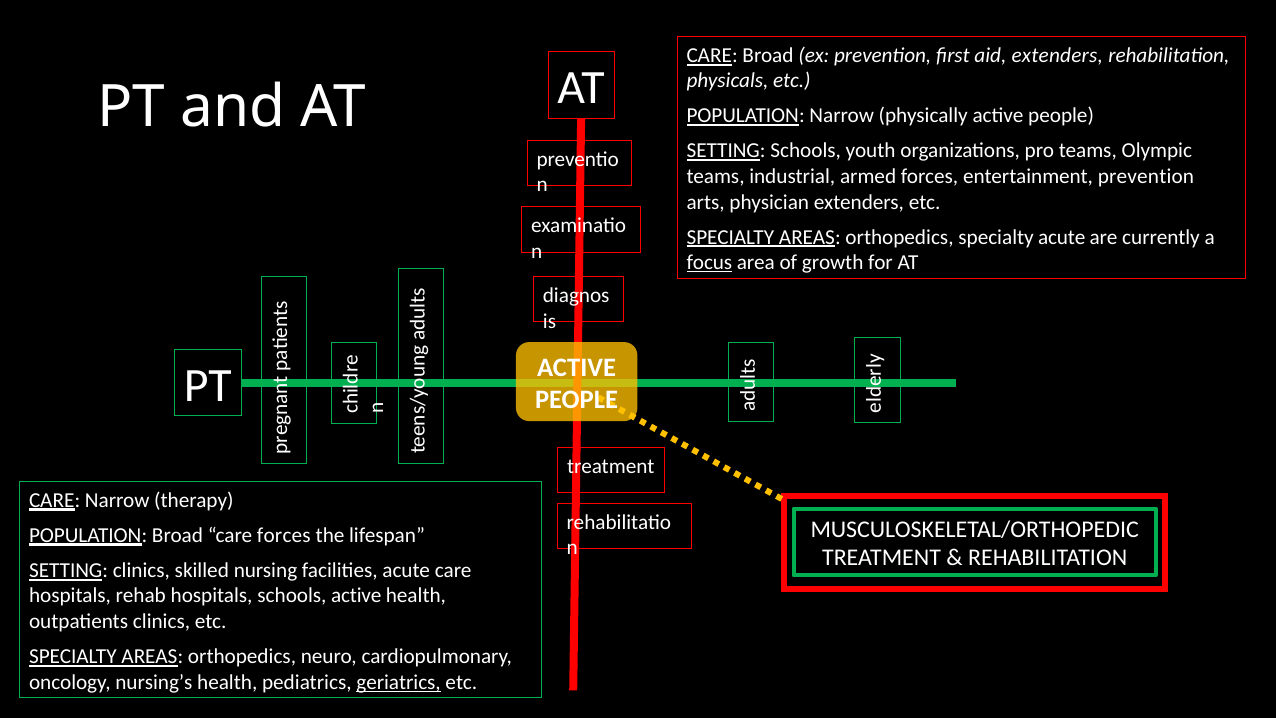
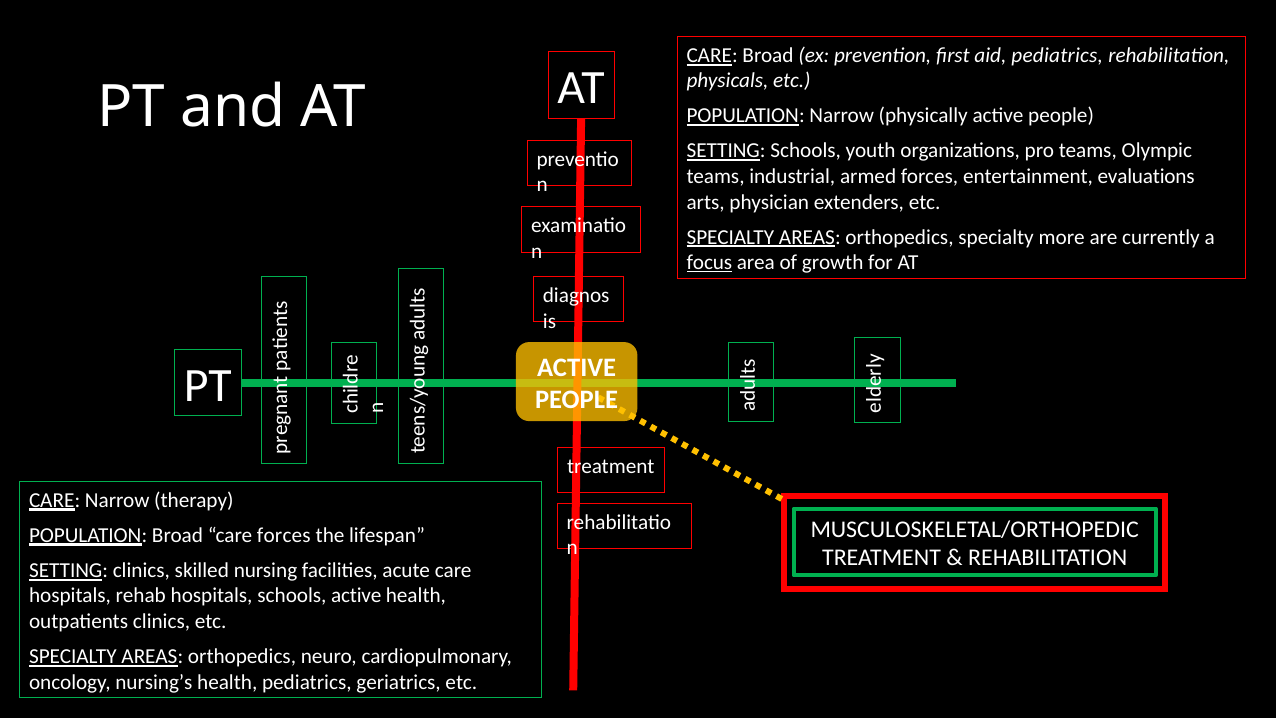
aid extenders: extenders -> pediatrics
entertainment prevention: prevention -> evaluations
specialty acute: acute -> more
geriatrics underline: present -> none
